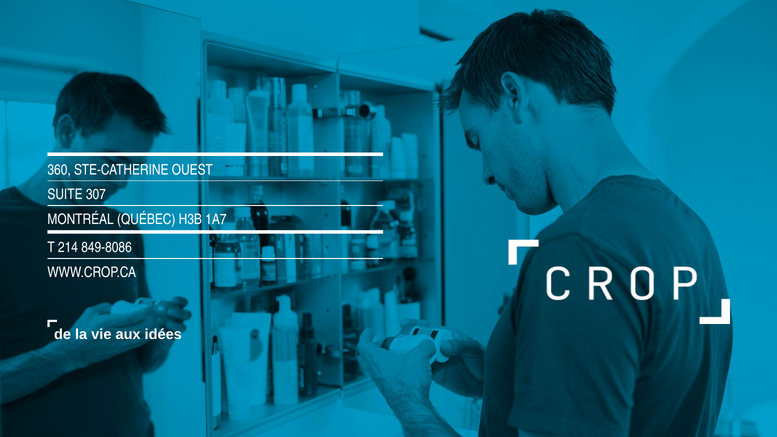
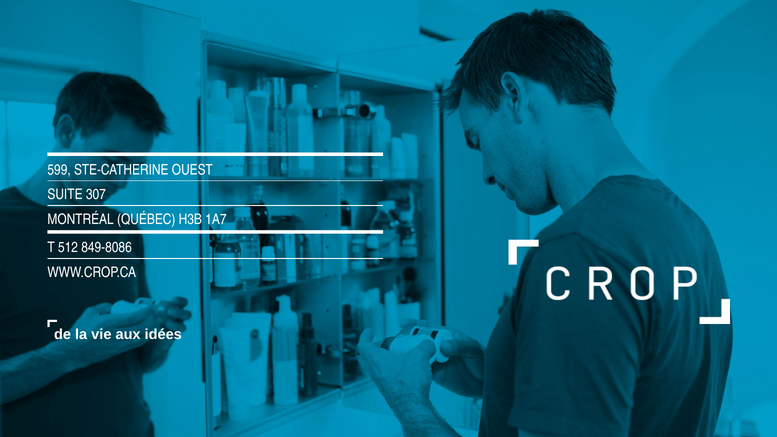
360: 360 -> 599
214: 214 -> 512
